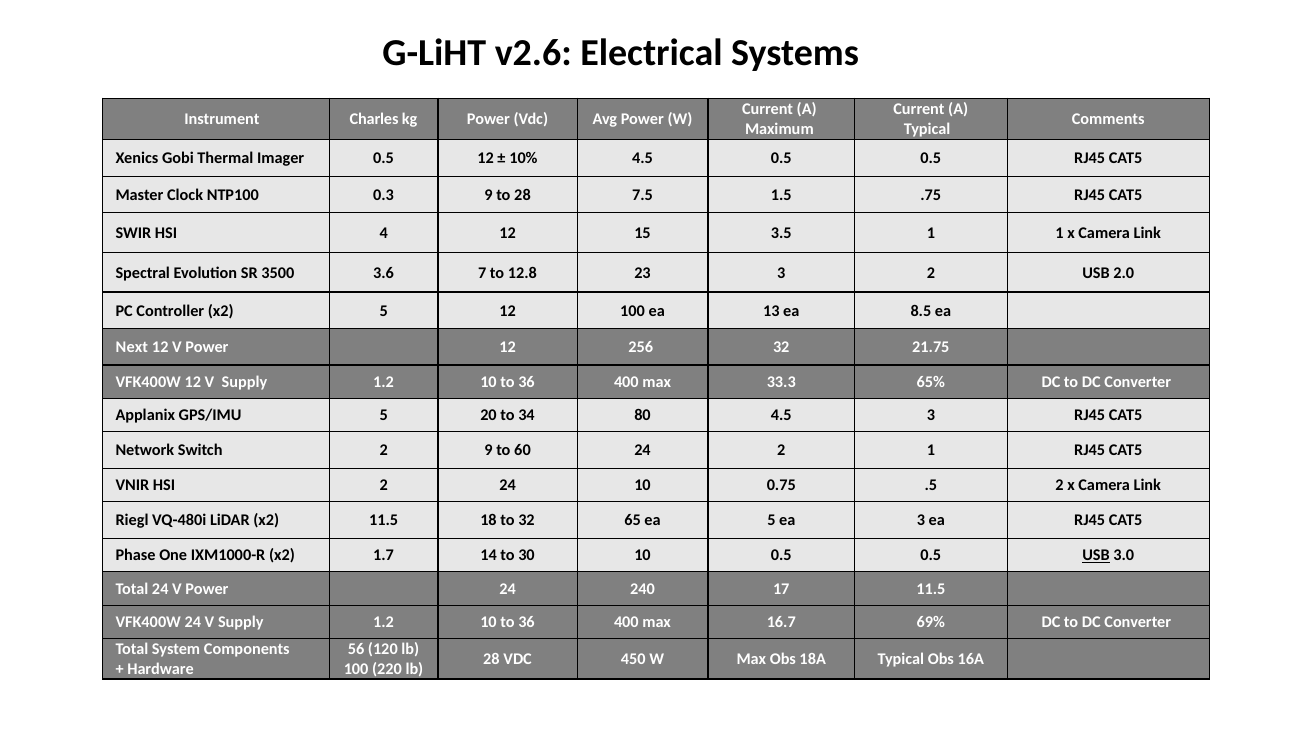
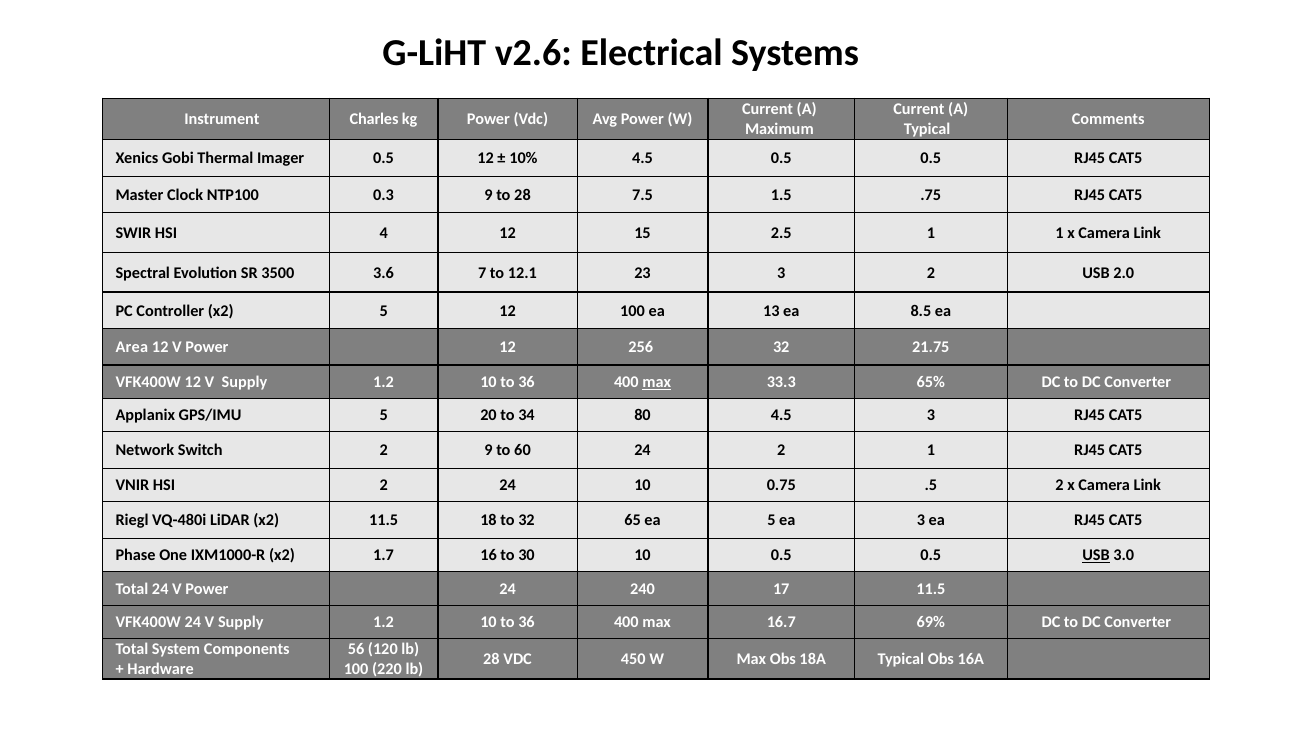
3.5: 3.5 -> 2.5
12.8: 12.8 -> 12.1
Next: Next -> Area
max at (657, 382) underline: none -> present
14: 14 -> 16
